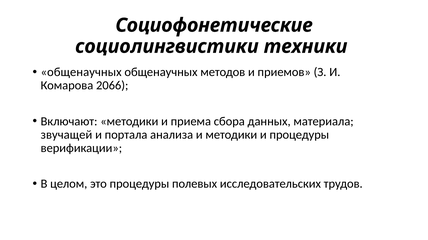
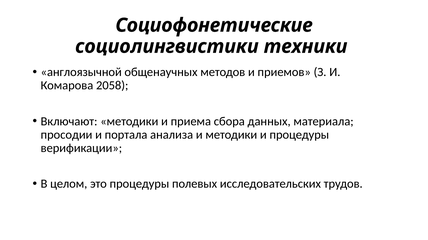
общенаучных at (81, 72): общенаучных -> англоязычной
2066: 2066 -> 2058
звучащей: звучащей -> просодии
